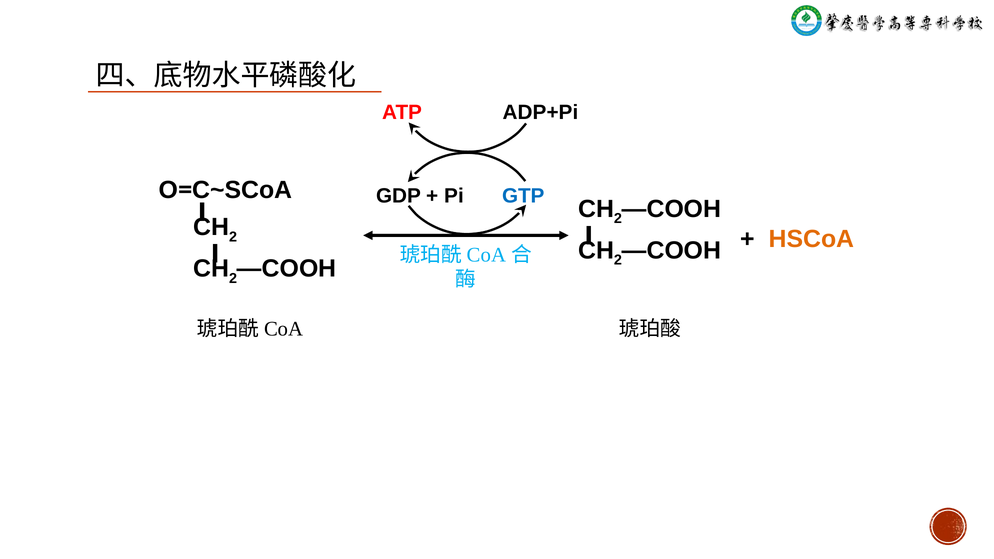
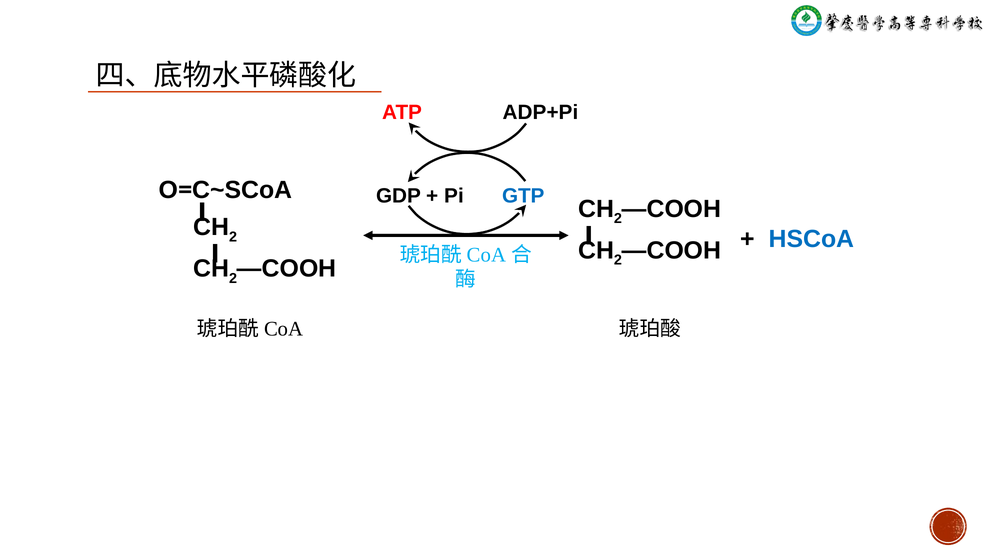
HSCoA colour: orange -> blue
